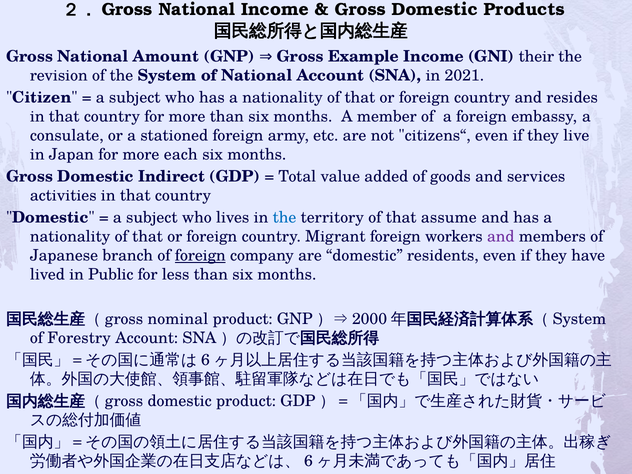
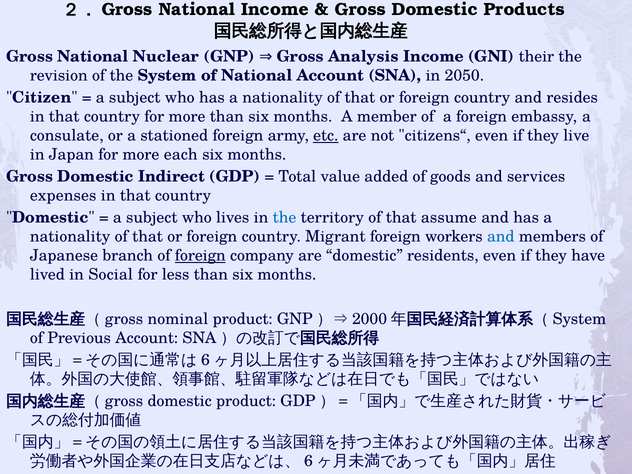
Amount: Amount -> Nuclear
Example: Example -> Analysis
2021: 2021 -> 2050
etc underline: none -> present
activities: activities -> expenses
and at (501, 237) colour: purple -> blue
Public: Public -> Social
Forestry: Forestry -> Previous
